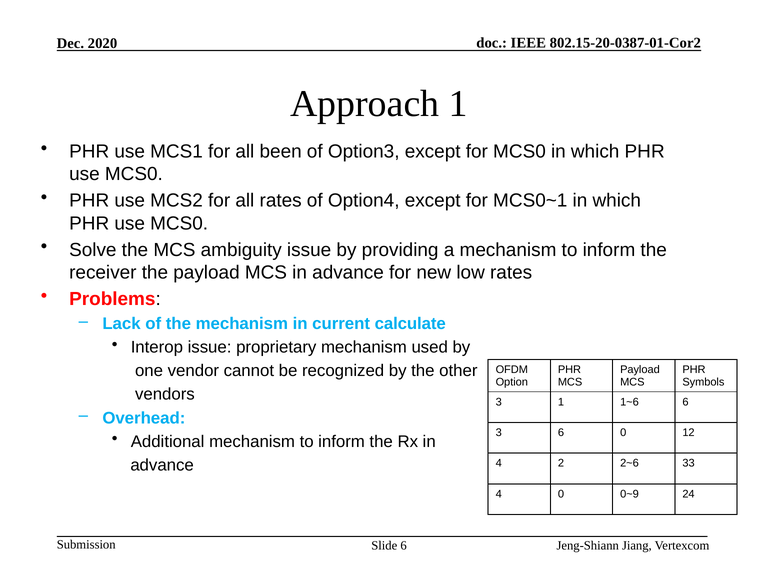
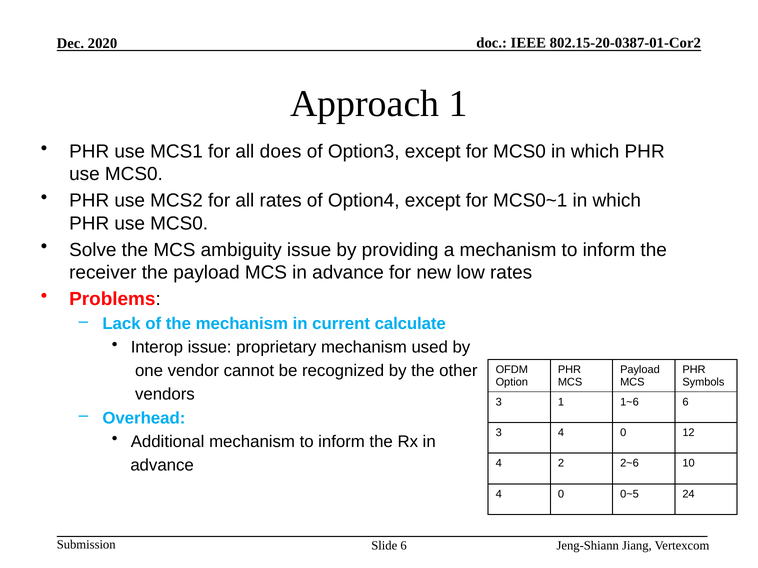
been: been -> does
3 6: 6 -> 4
33: 33 -> 10
0~9: 0~9 -> 0~5
